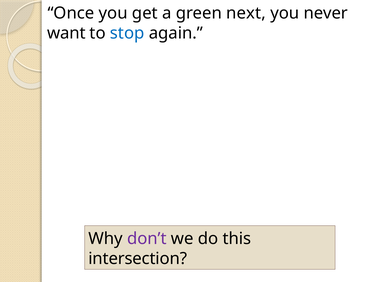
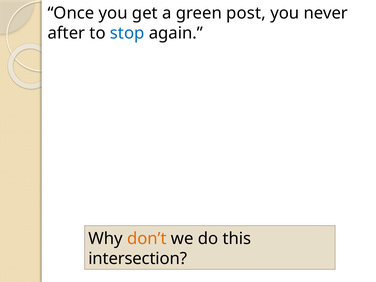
next: next -> post
want: want -> after
don’t colour: purple -> orange
